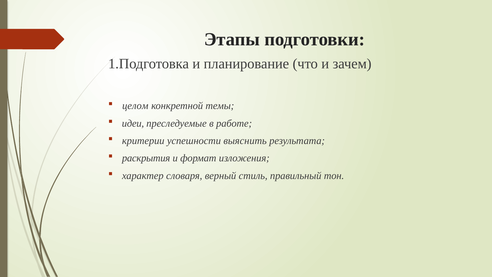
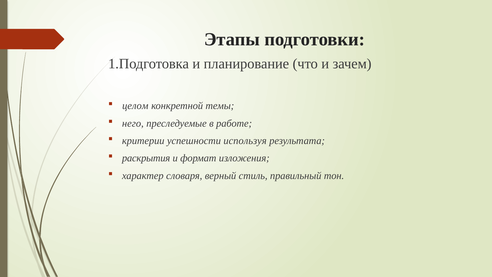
идеи: идеи -> него
выяснить: выяснить -> используя
